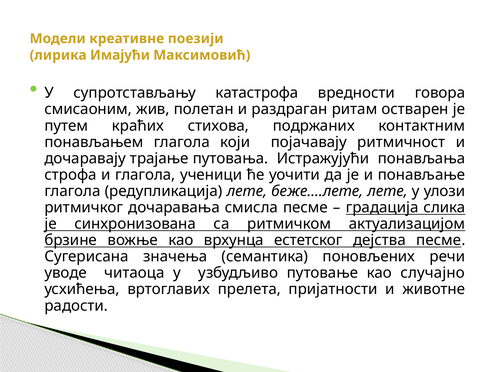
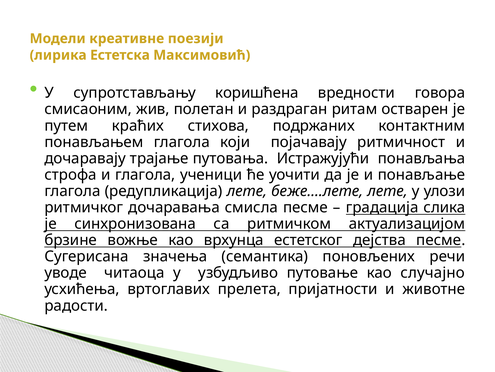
Имајући: Имајући -> Естетска
катастрофа: катастрофа -> коришћена
